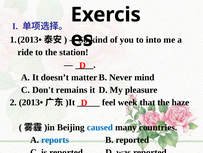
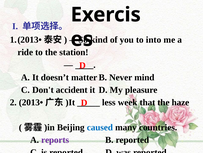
remains: remains -> accident
feel: feel -> less
reports colour: blue -> purple
